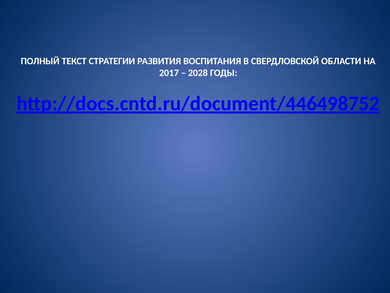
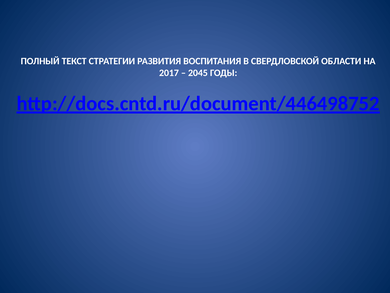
2028: 2028 -> 2045
